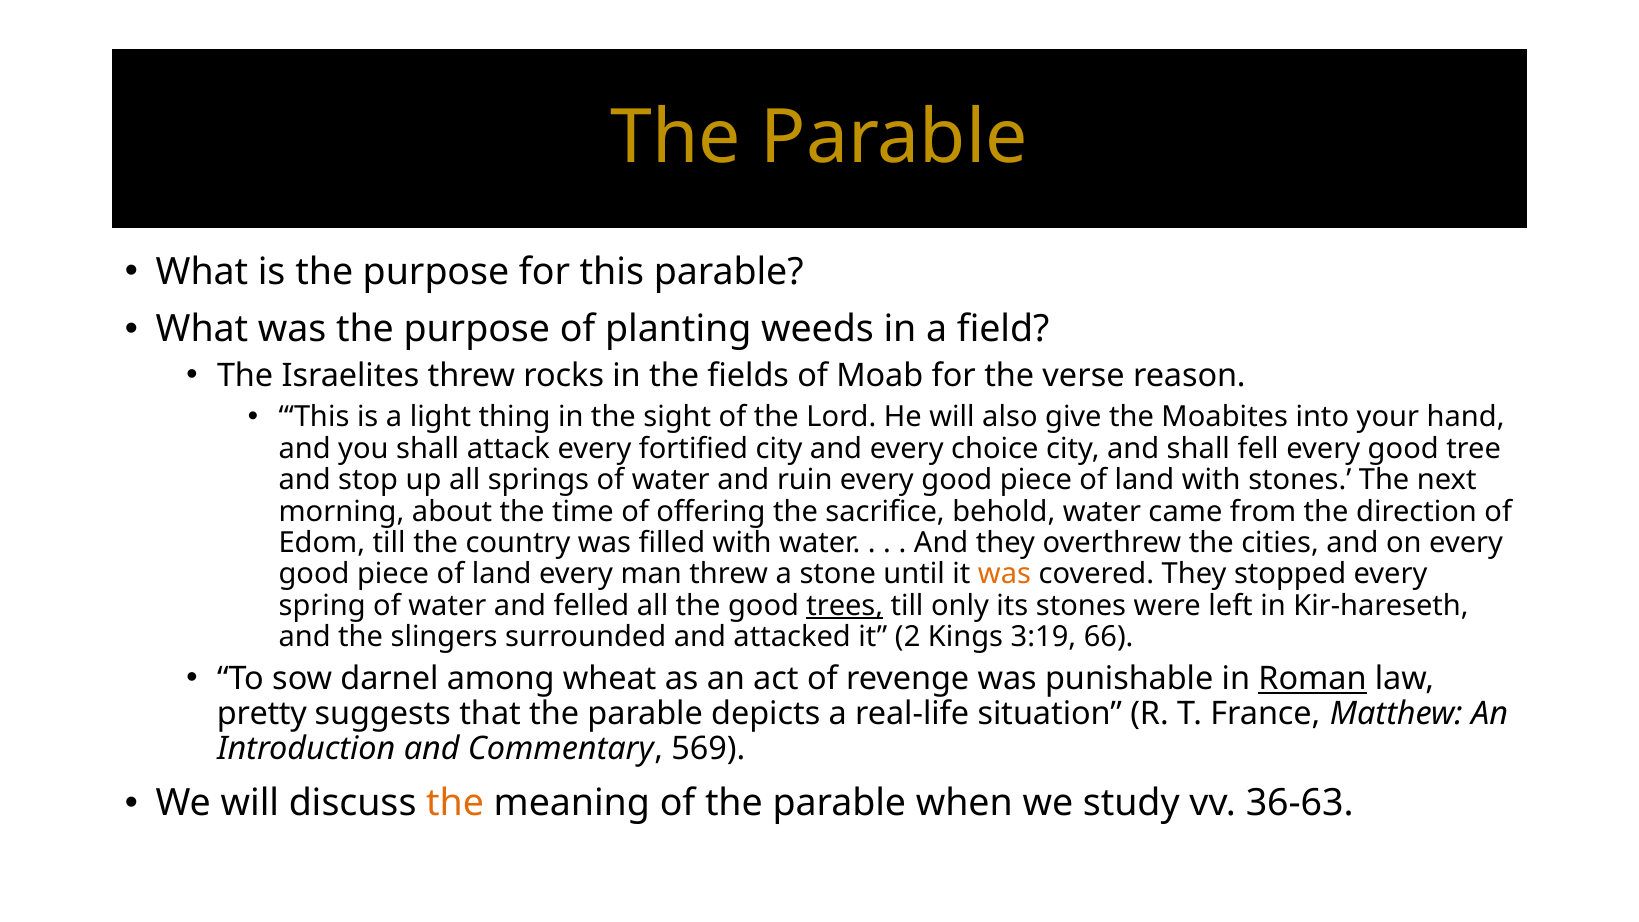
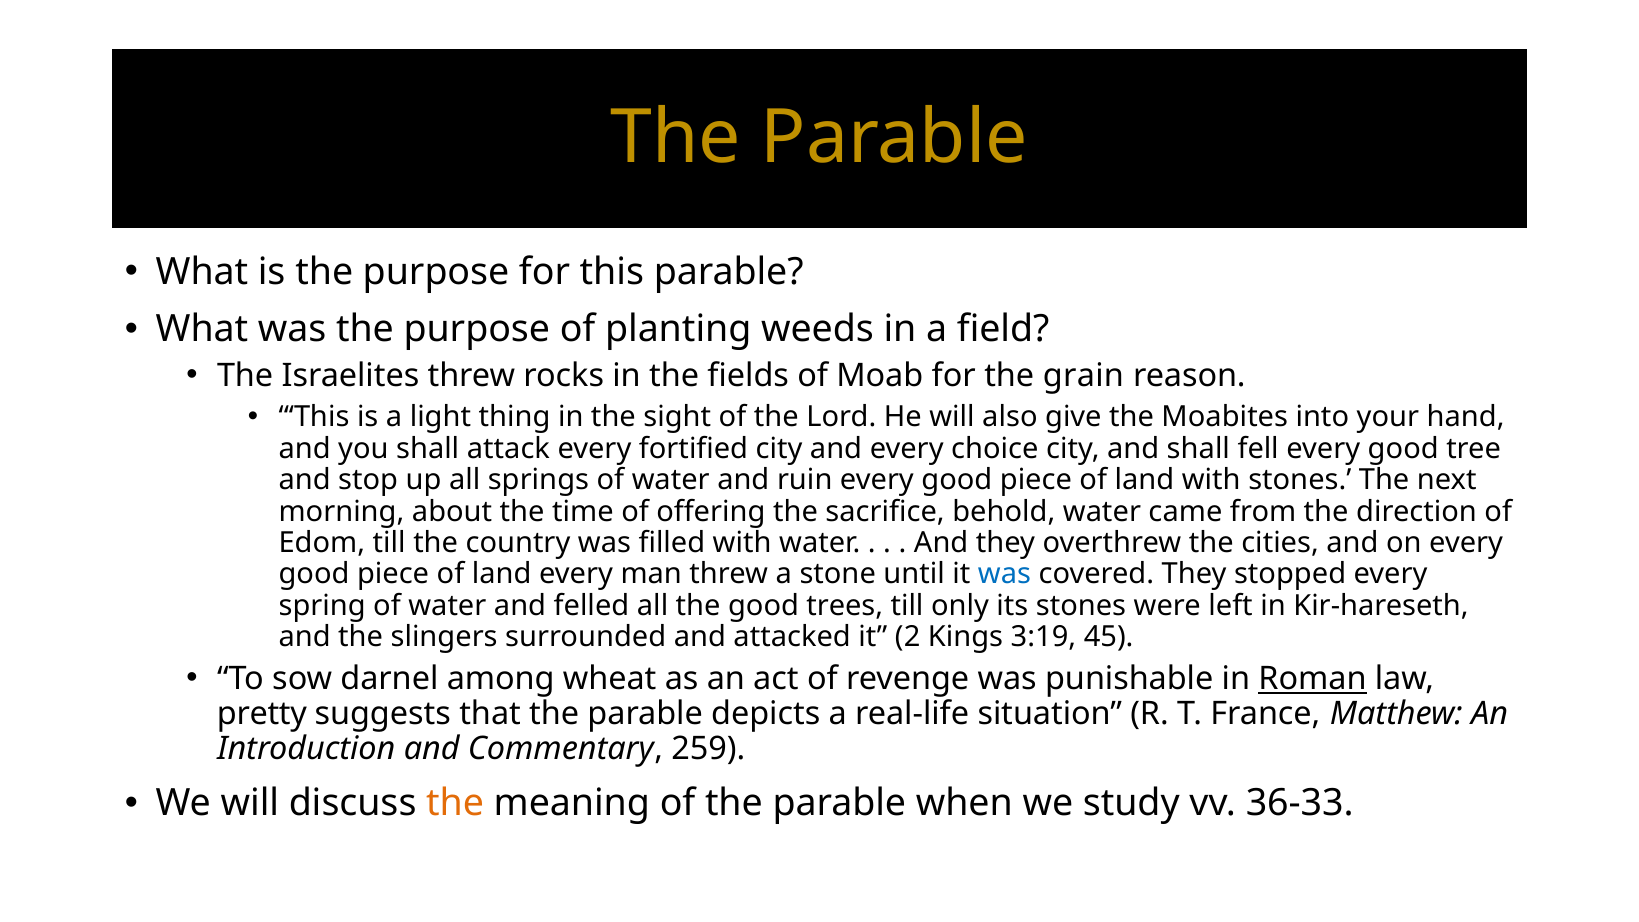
verse: verse -> grain
was at (1004, 574) colour: orange -> blue
trees underline: present -> none
66: 66 -> 45
569: 569 -> 259
36-63: 36-63 -> 36-33
